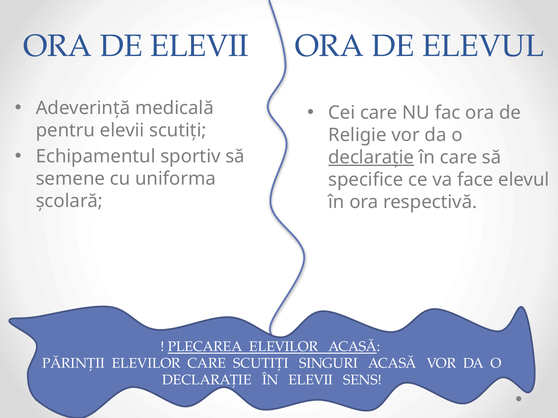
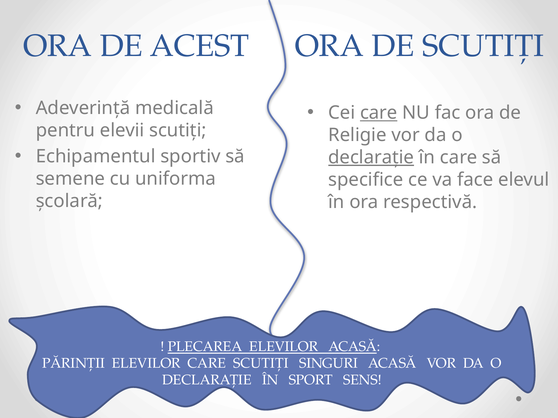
DE ELEVII: ELEVII -> ACEST
DE ELEVUL: ELEVUL -> SCUTIȚI
care at (379, 113) underline: none -> present
ÎN ELEVII: ELEVII -> SPORT
